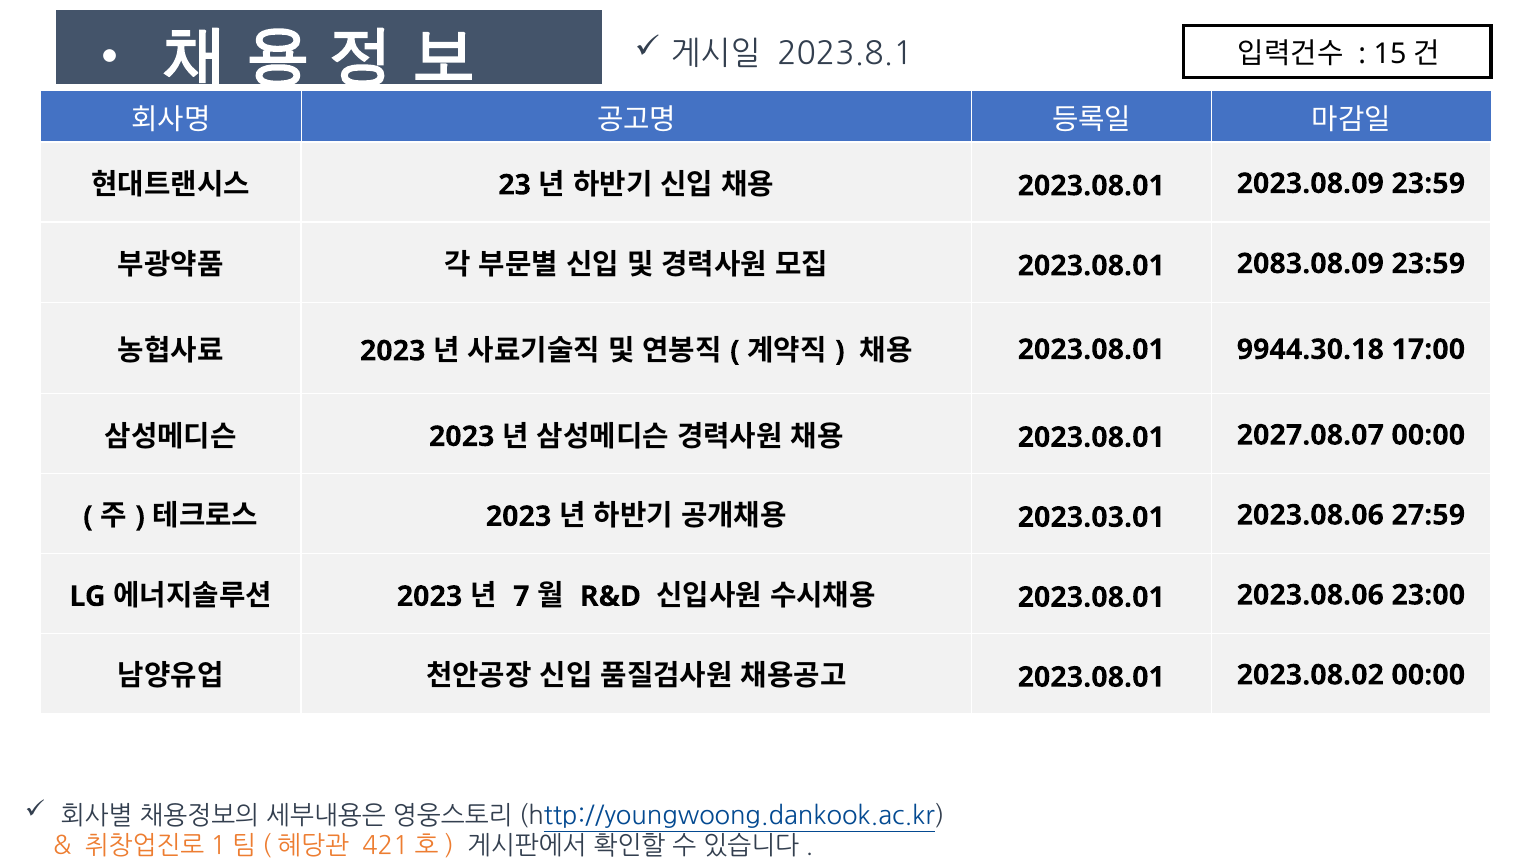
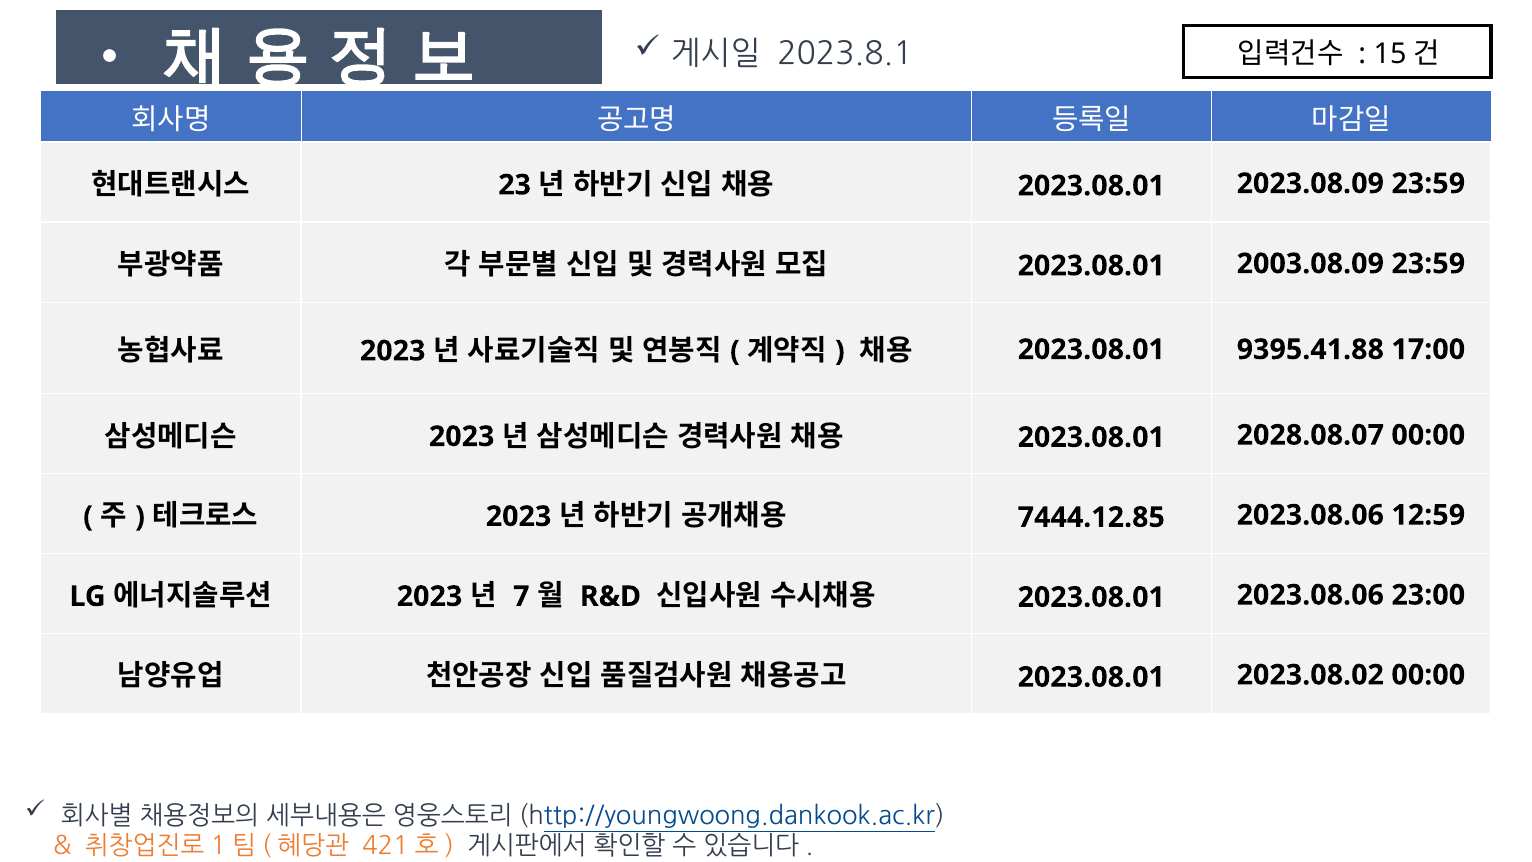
2083.08.09: 2083.08.09 -> 2003.08.09
9944.30.18: 9944.30.18 -> 9395.41.88
2027.08.07: 2027.08.07 -> 2028.08.07
2023.03.01: 2023.03.01 -> 7444.12.85
27:59: 27:59 -> 12:59
